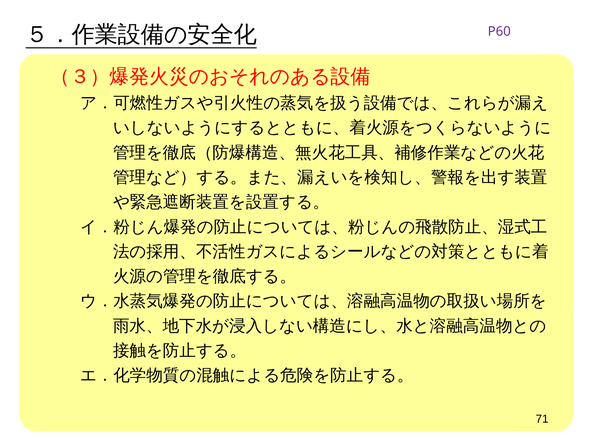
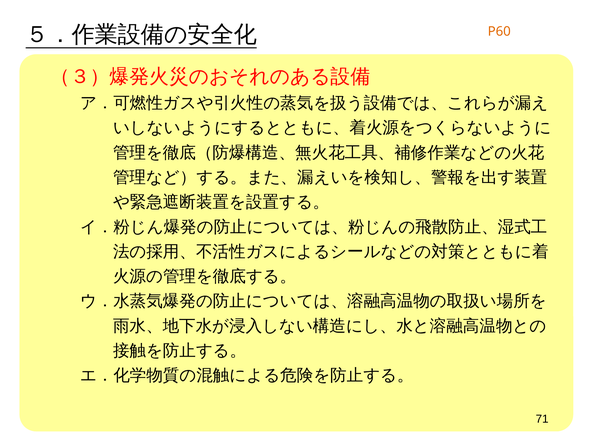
P60 colour: purple -> orange
